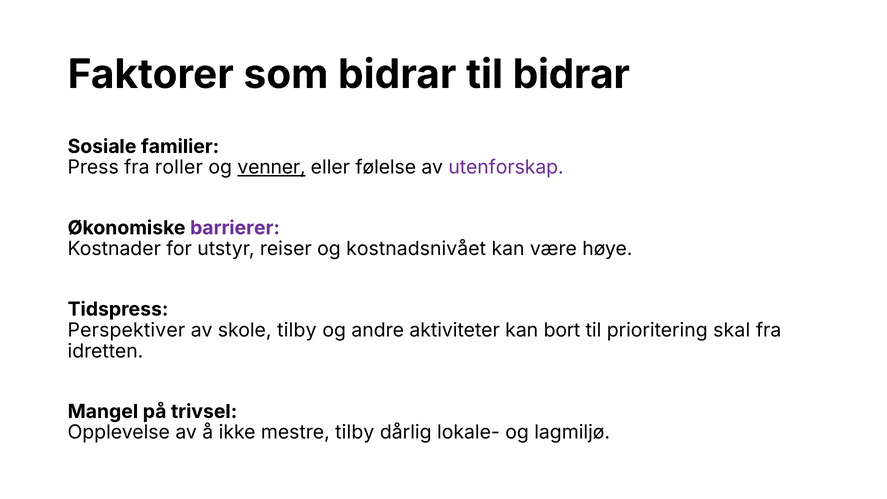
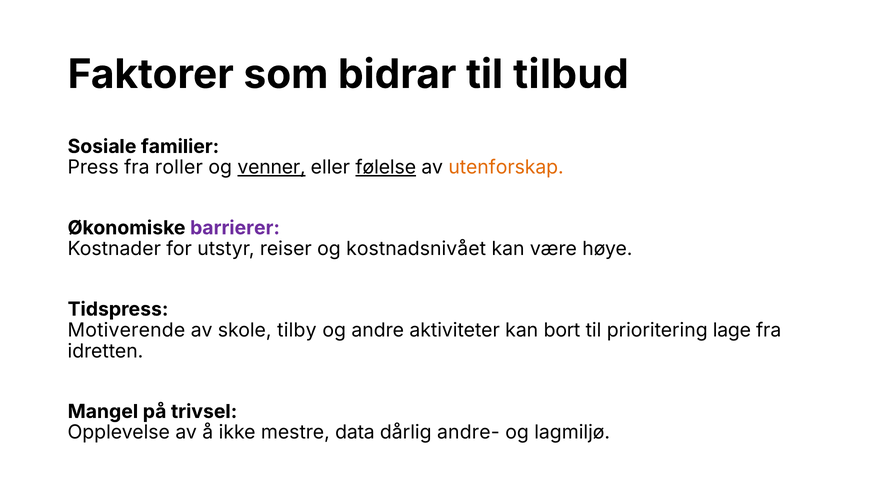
til bidrar: bidrar -> tilbud
følelse underline: none -> present
utenforskap colour: purple -> orange
Perspektiver: Perspektiver -> Motiverende
skal: skal -> lage
mestre tilby: tilby -> data
lokale-: lokale- -> andre-
